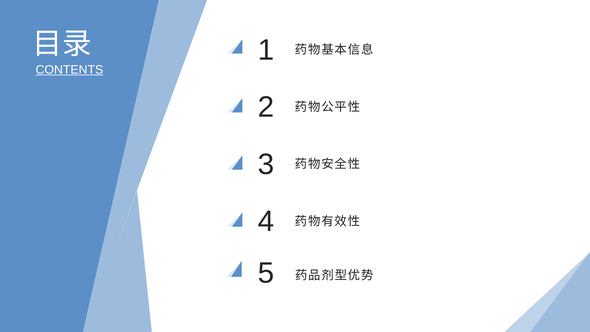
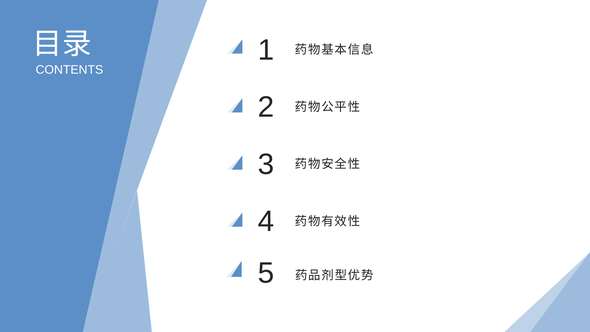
CONTENTS underline: present -> none
